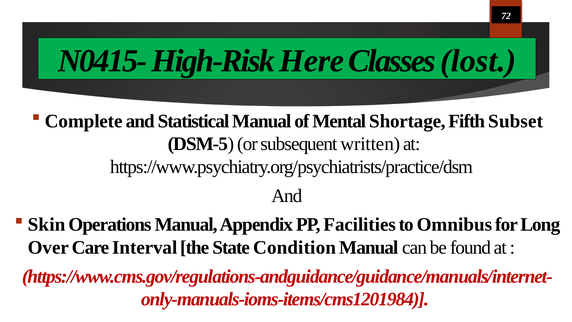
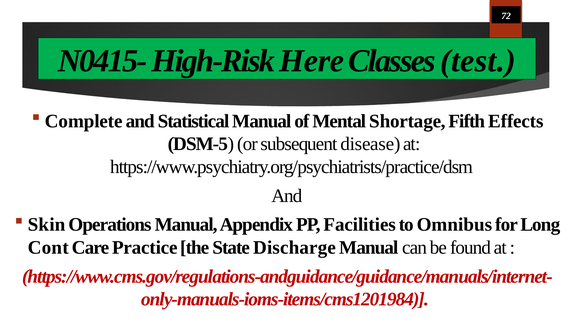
lost: lost -> test
Subset: Subset -> Effects
written: written -> disease
Over: Over -> Cont
Interval: Interval -> Practice
Condition: Condition -> Discharge
